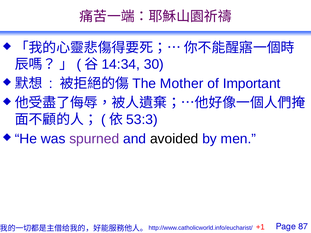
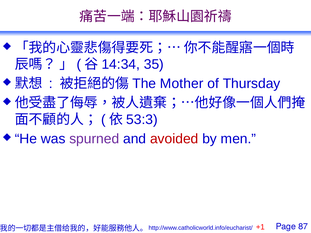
30: 30 -> 35
Important: Important -> Thursday
avoided colour: black -> red
